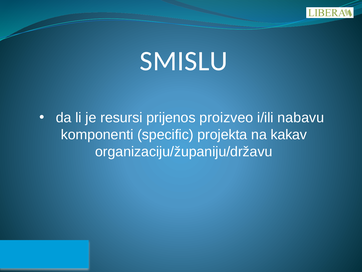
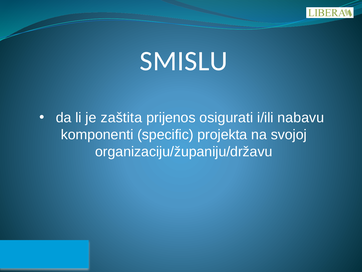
resursi: resursi -> zaštita
proizveo: proizveo -> osigurati
kakav: kakav -> svojoj
